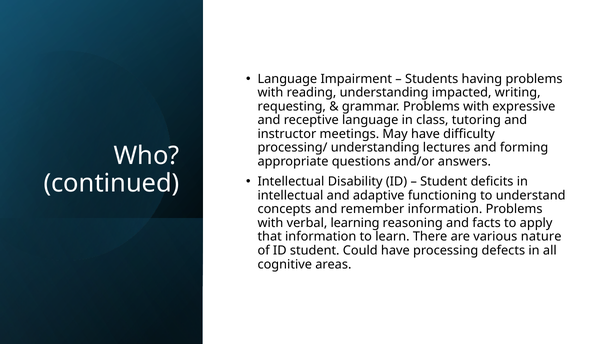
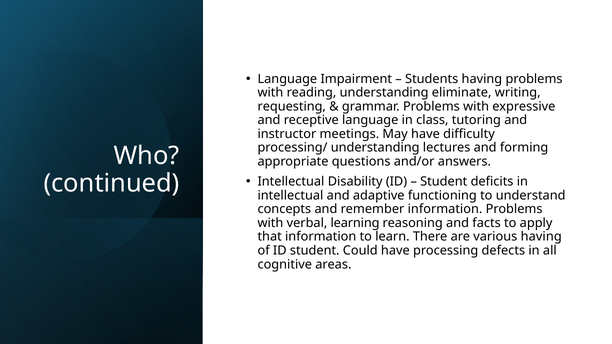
impacted: impacted -> eliminate
various nature: nature -> having
